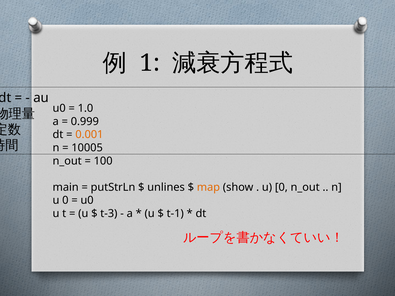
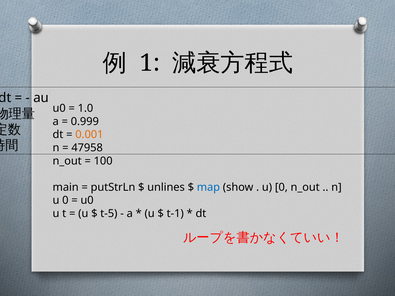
10005: 10005 -> 47958
map colour: orange -> blue
t-3: t-3 -> t-5
